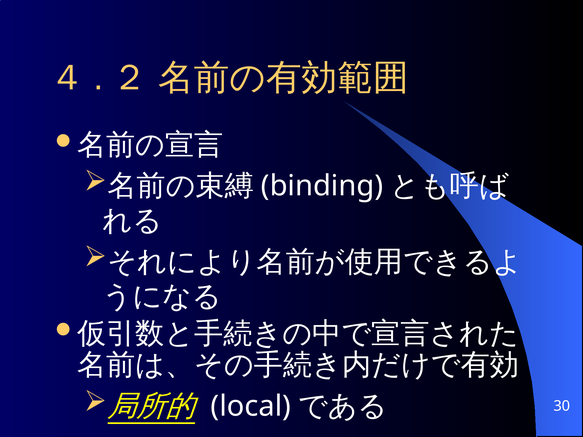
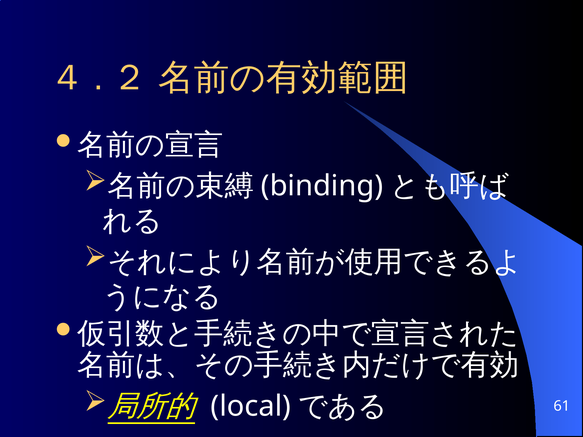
30: 30 -> 61
